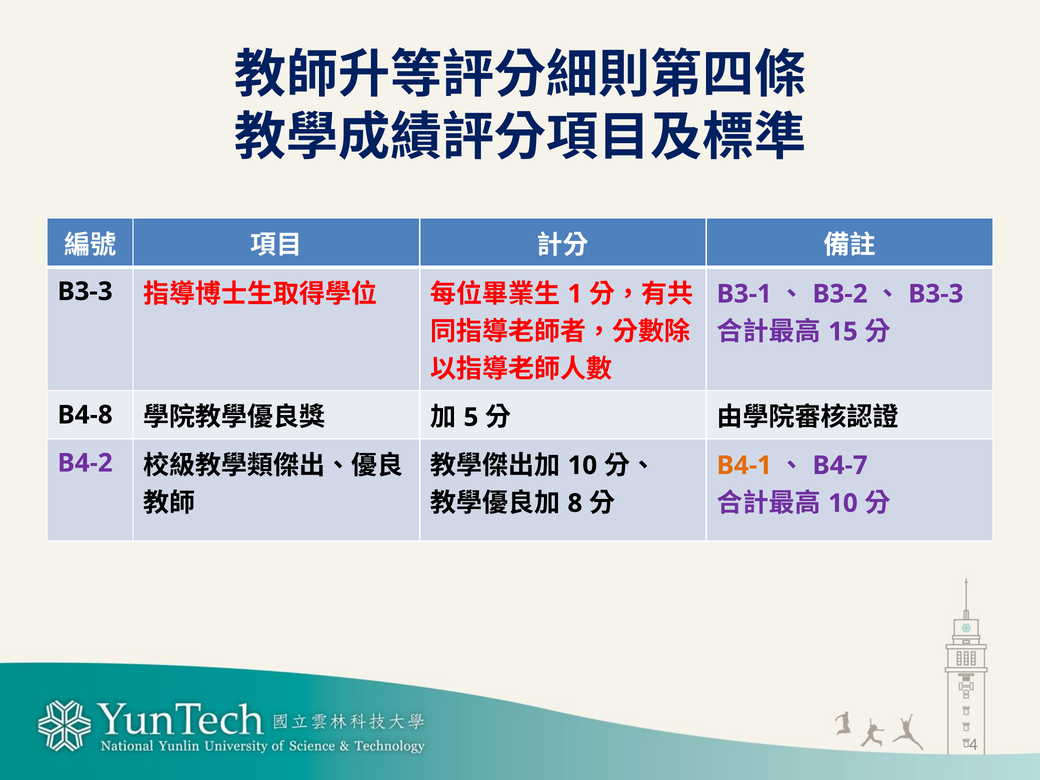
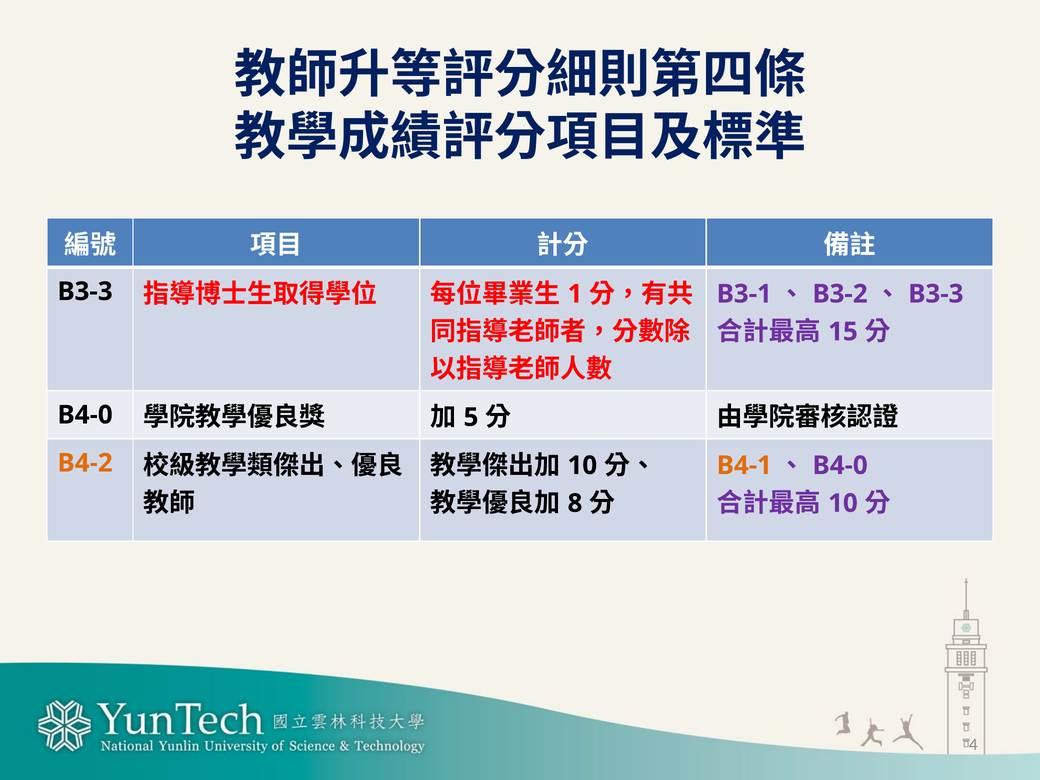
B4-8 at (85, 415): B4-8 -> B4-0
B4-2 colour: purple -> orange
B4-7 at (840, 465): B4-7 -> B4-0
